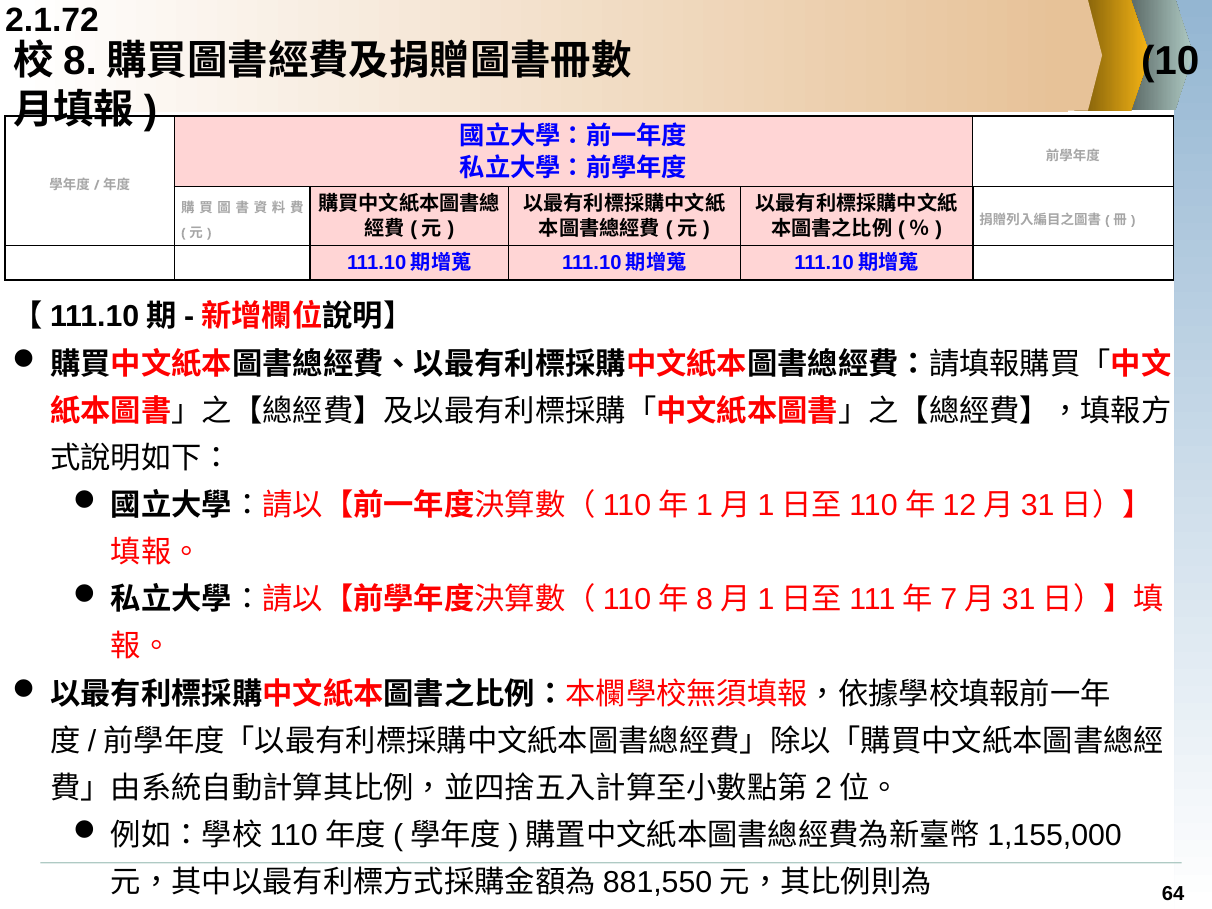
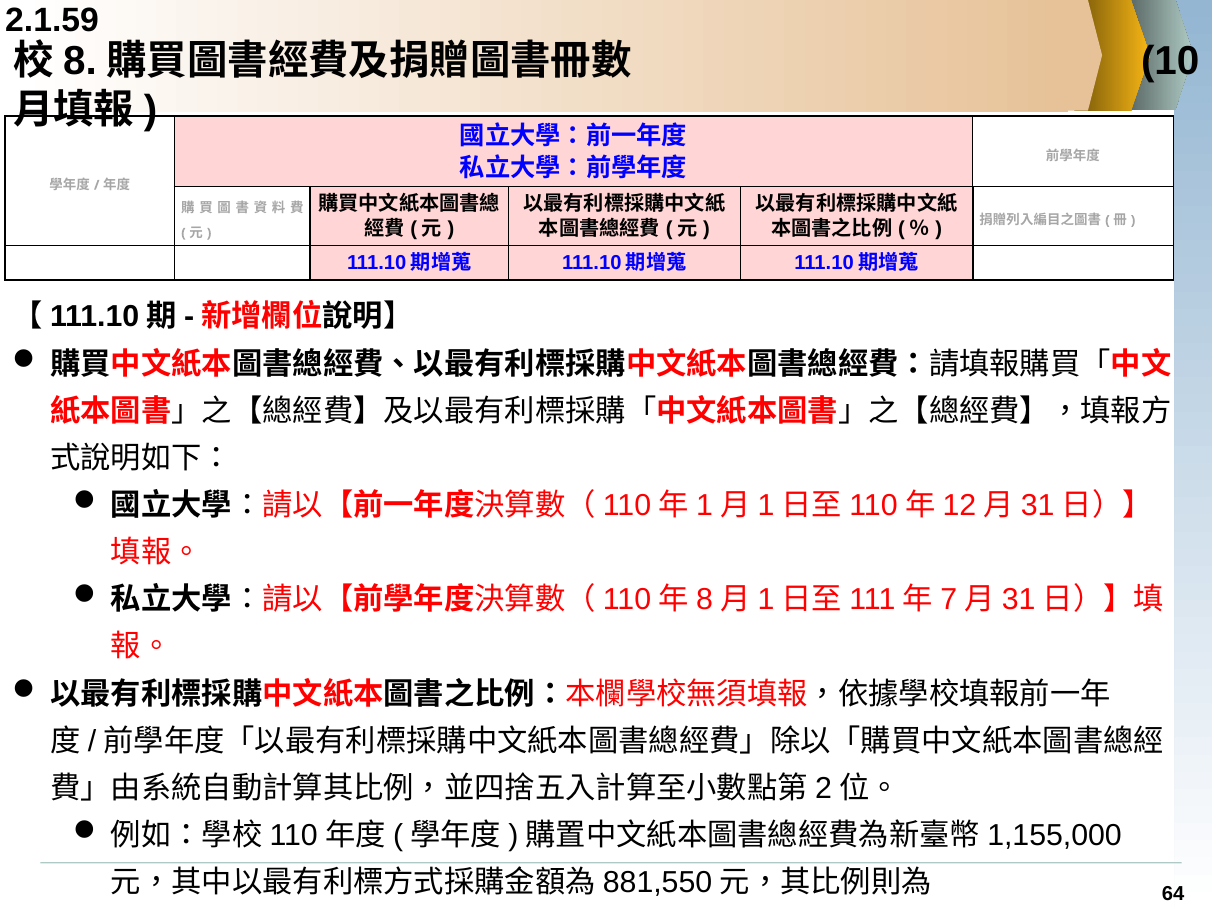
2.1.72: 2.1.72 -> 2.1.59
